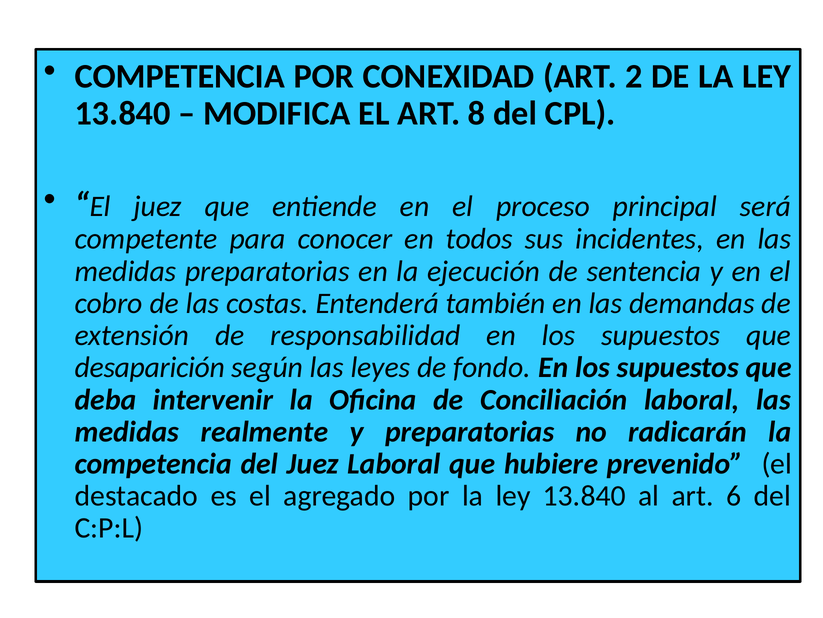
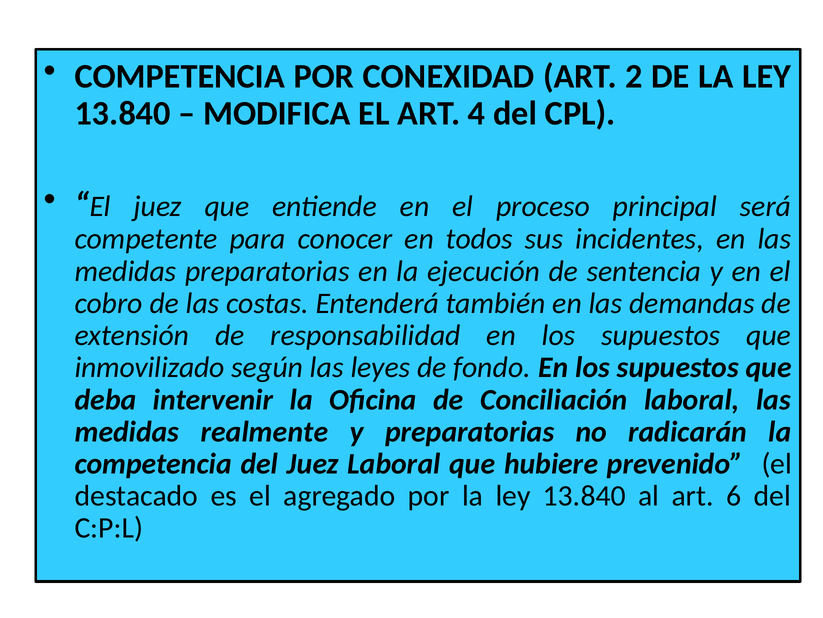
8: 8 -> 4
desaparición: desaparición -> inmovilizado
